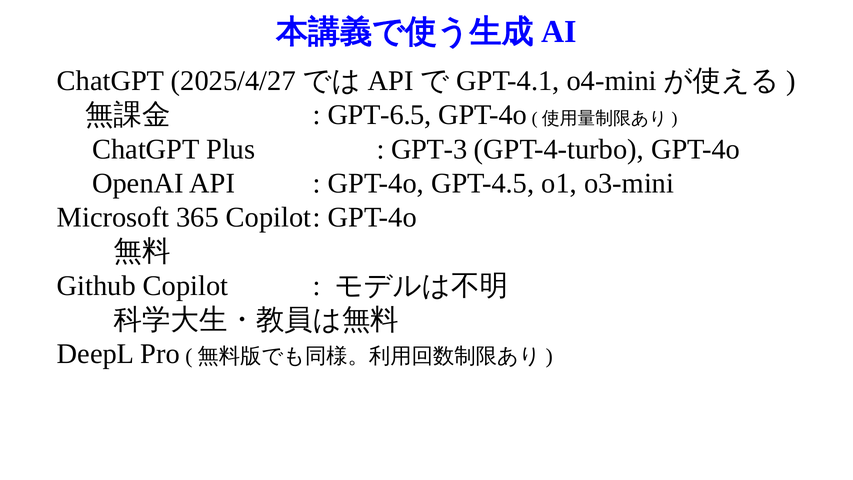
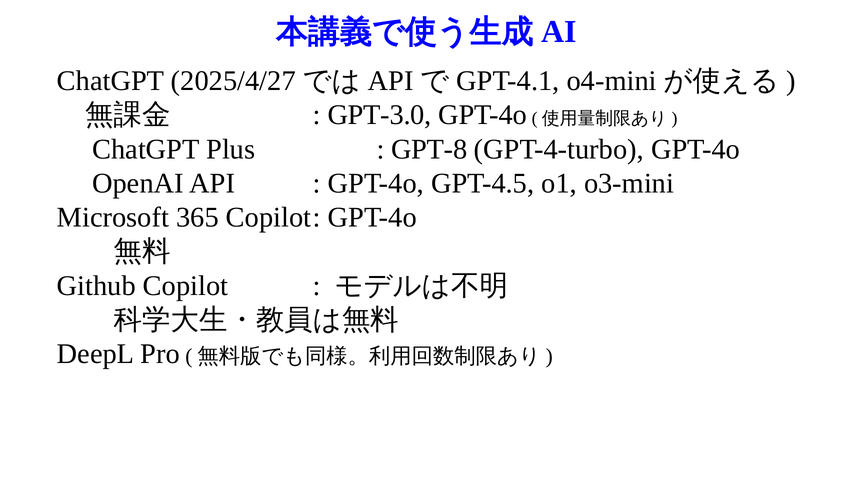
GPT-6.5: GPT-6.5 -> GPT-3.0
GPT-3: GPT-3 -> GPT-8
